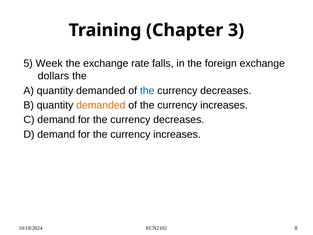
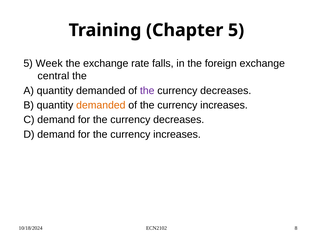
Chapter 3: 3 -> 5
dollars: dollars -> central
the at (147, 90) colour: blue -> purple
